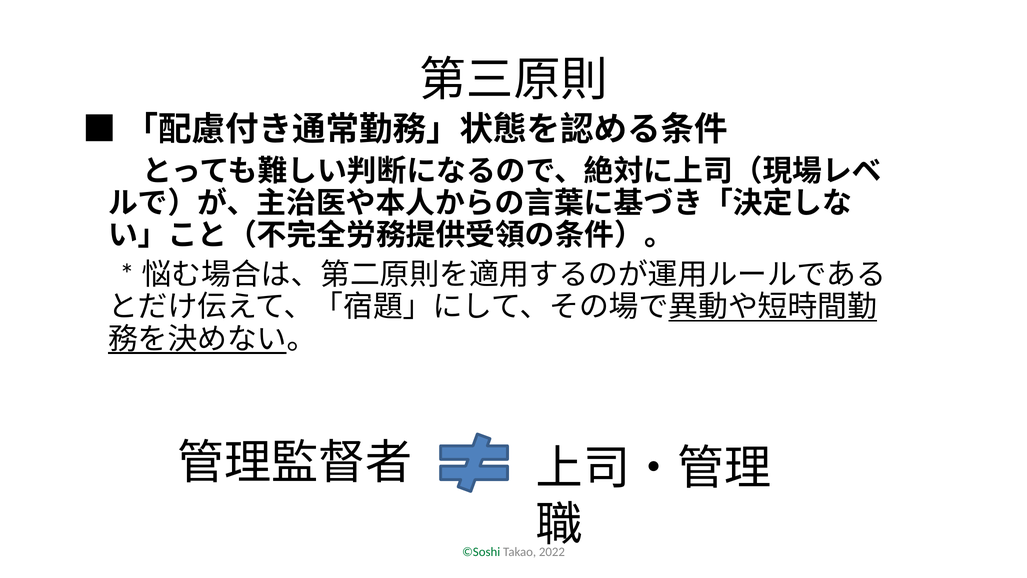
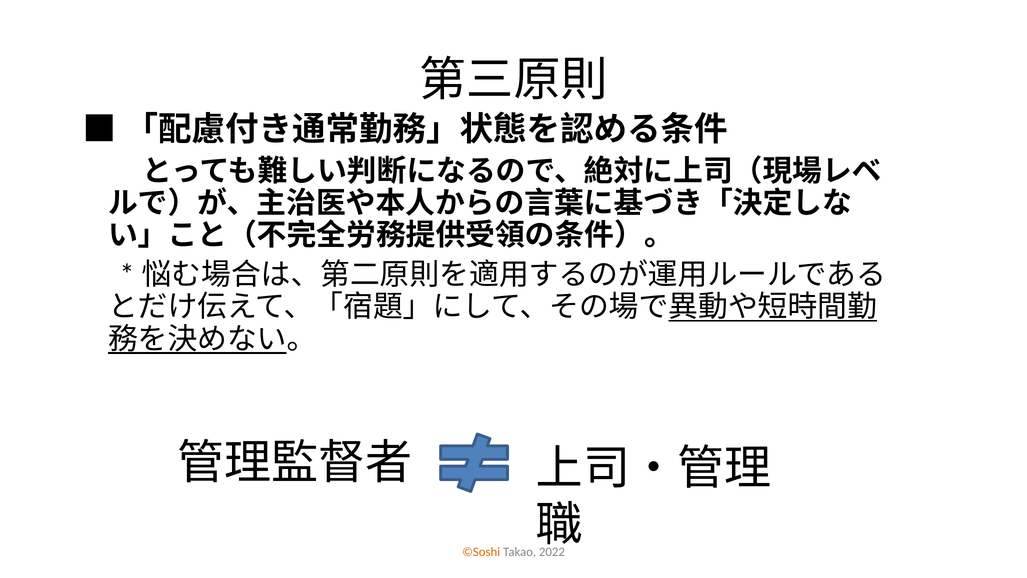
©Soshi colour: green -> orange
